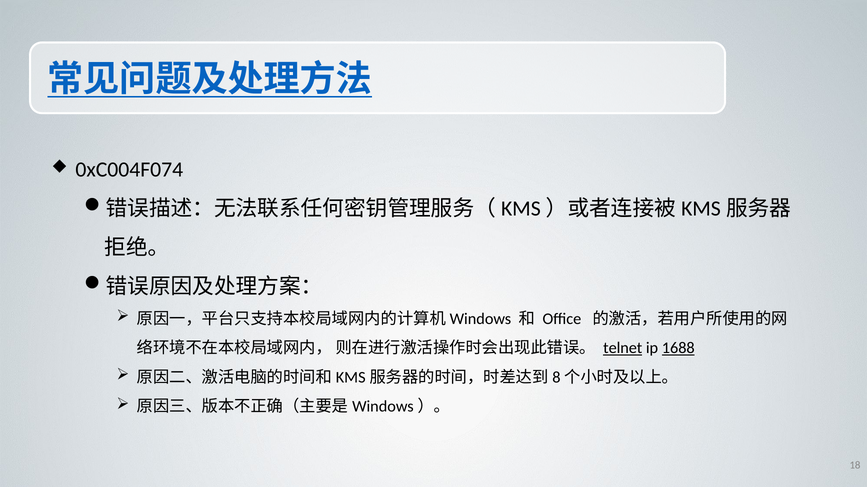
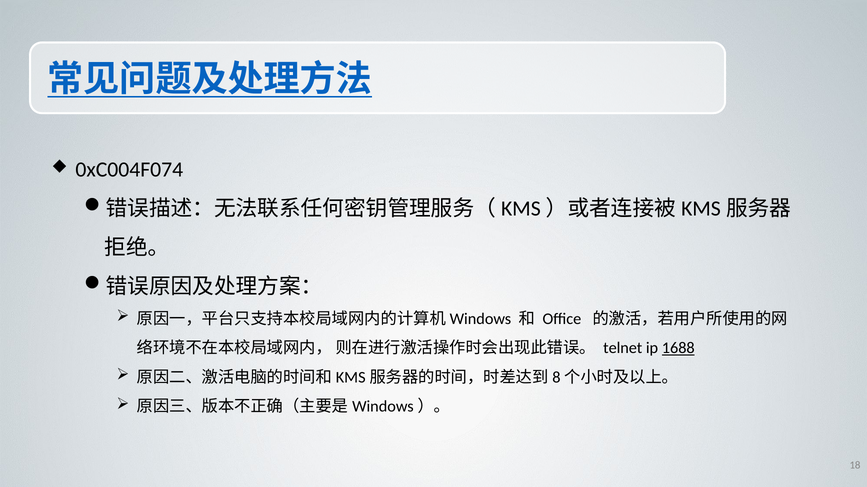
telnet underline: present -> none
